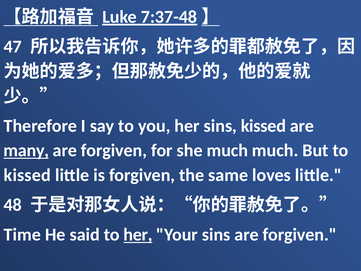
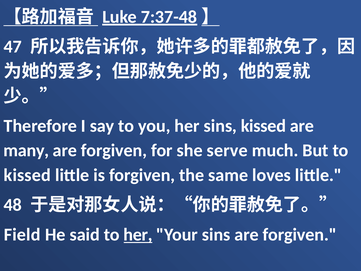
many underline: present -> none
she much: much -> serve
Time: Time -> Field
